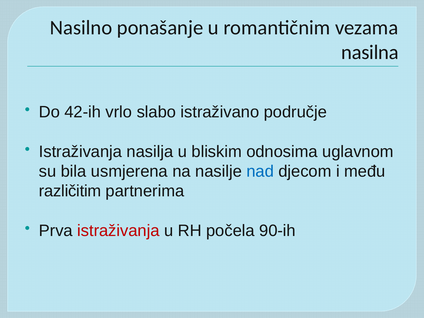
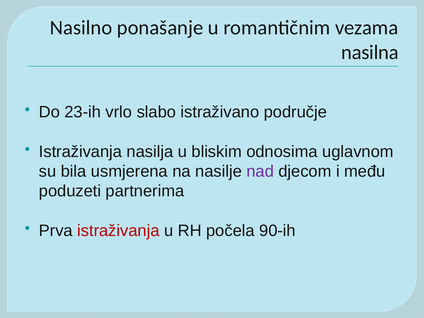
42-ih: 42-ih -> 23-ih
nad colour: blue -> purple
različitim: različitim -> poduzeti
